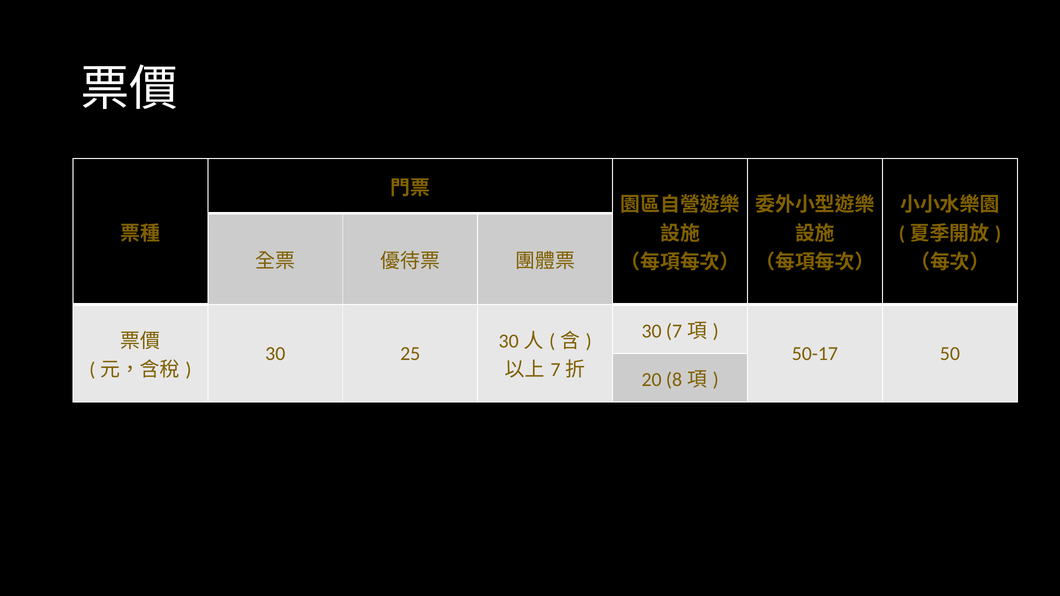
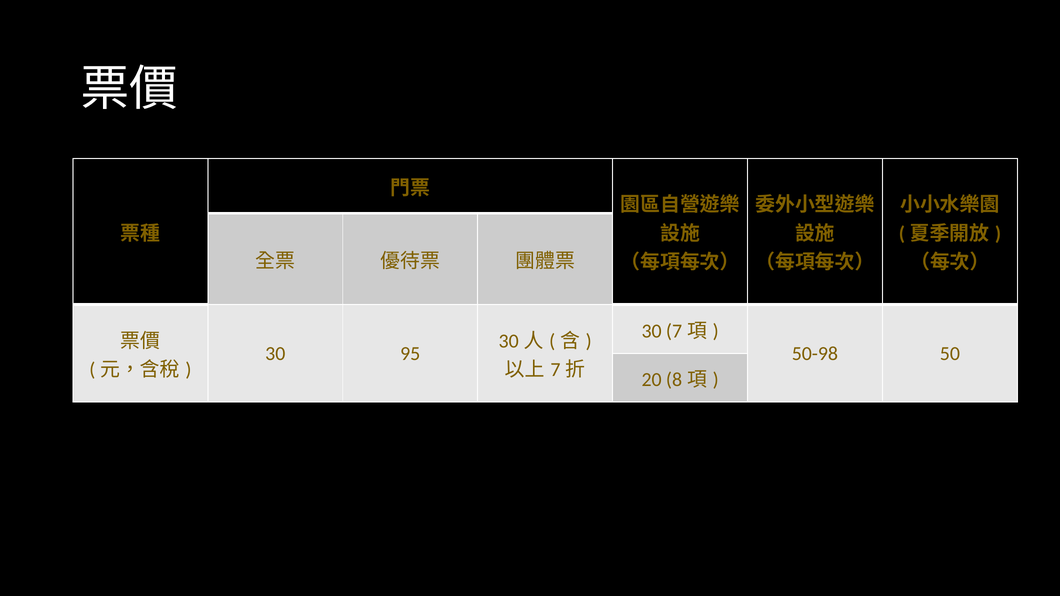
25: 25 -> 95
50-17: 50-17 -> 50-98
